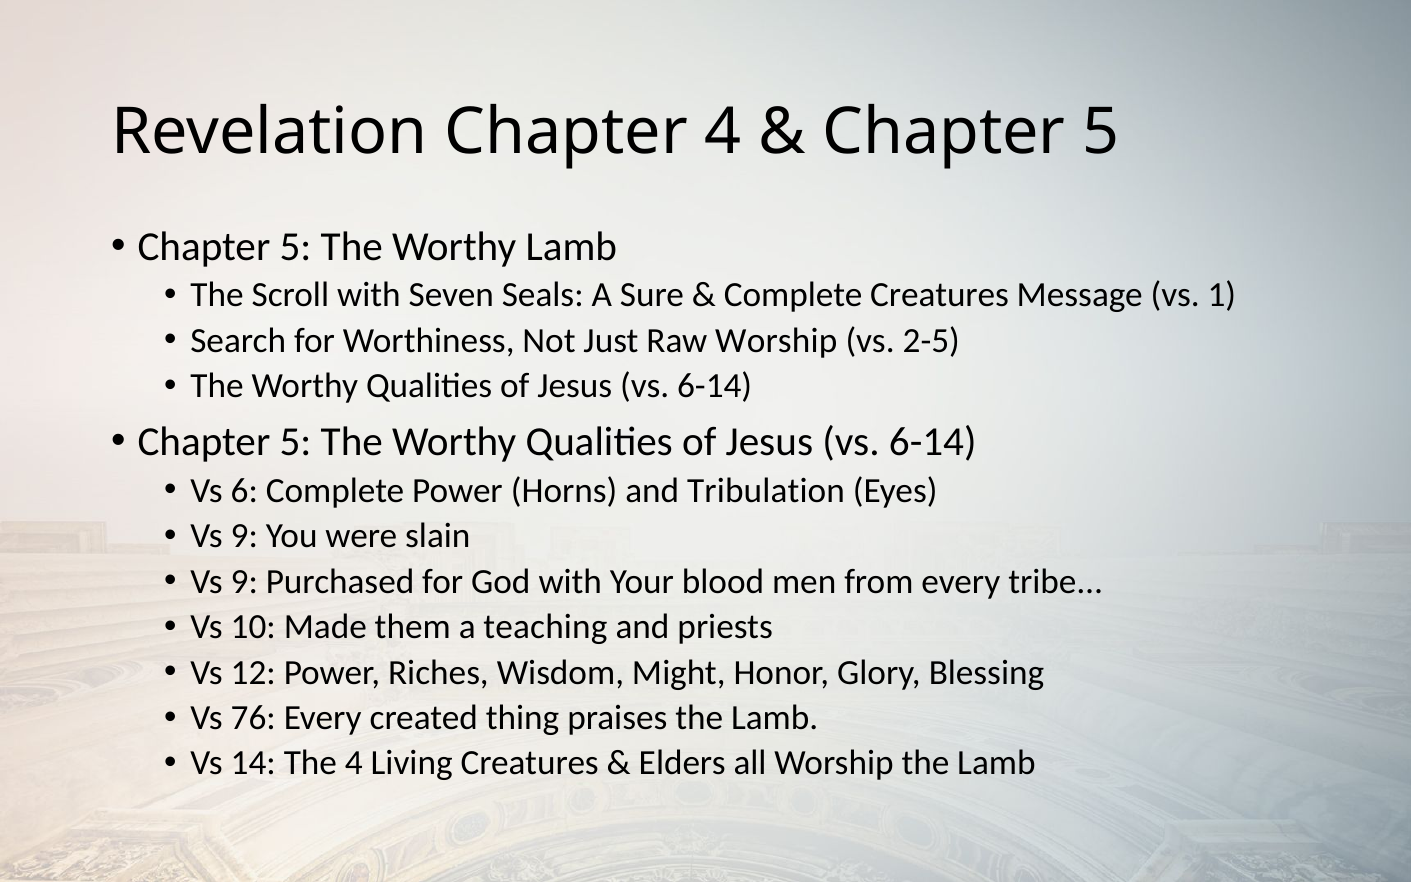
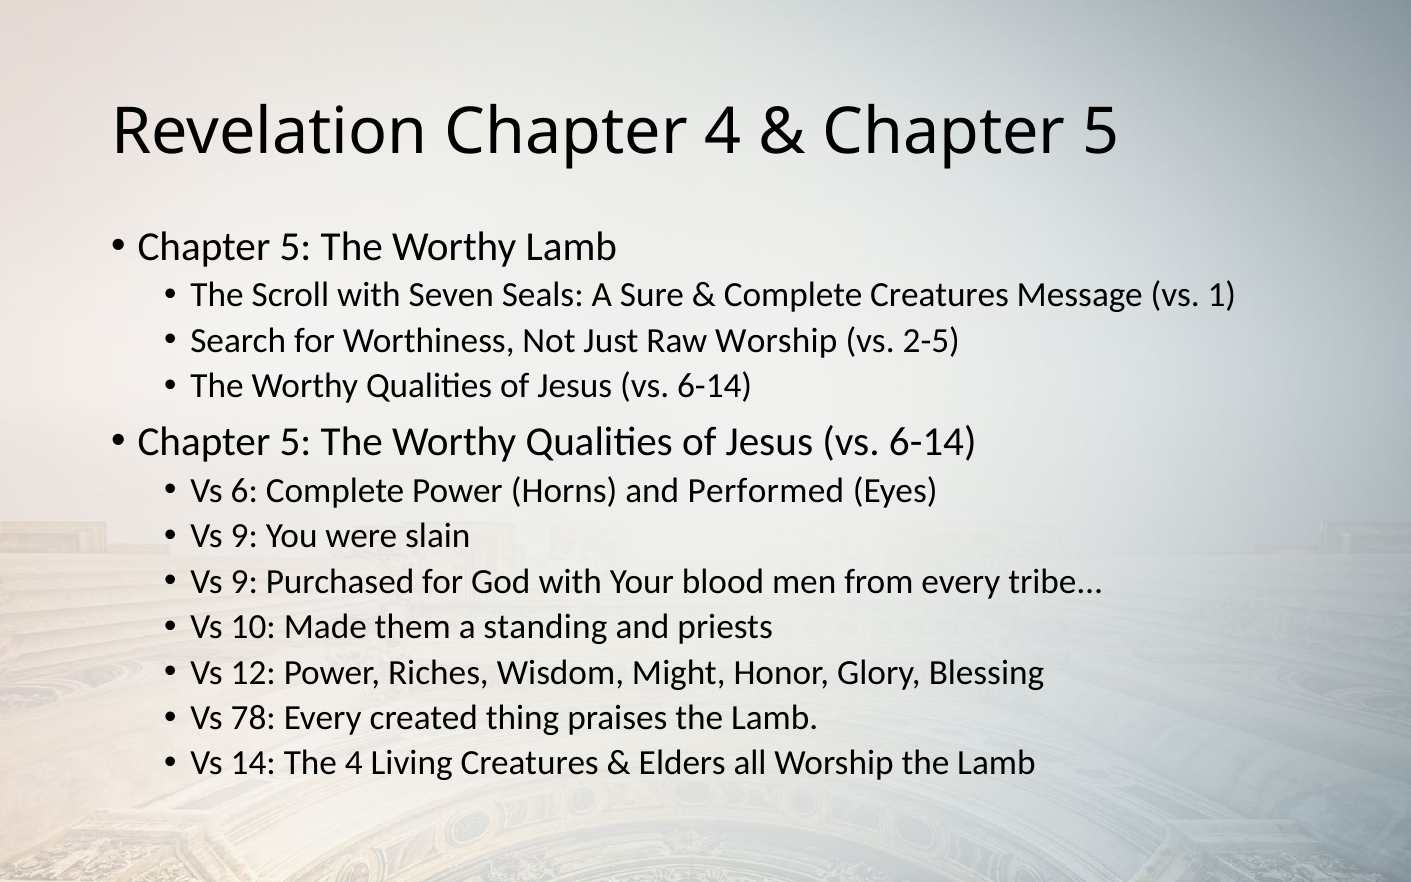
Tribulation: Tribulation -> Performed
teaching: teaching -> standing
76: 76 -> 78
